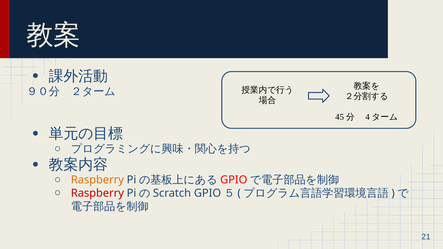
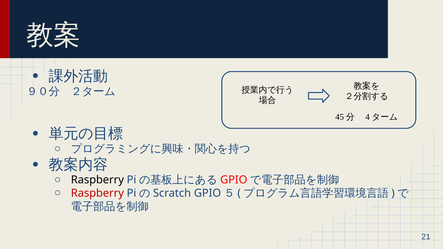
Raspberry at (97, 180) colour: orange -> black
